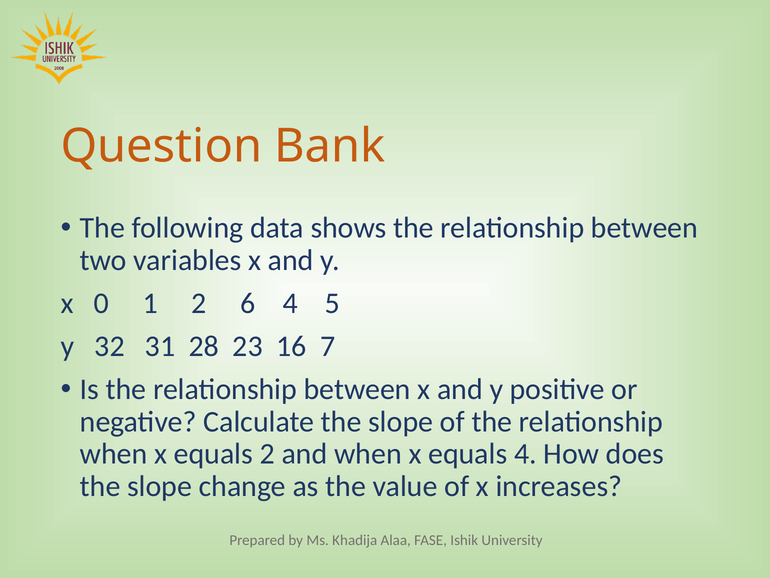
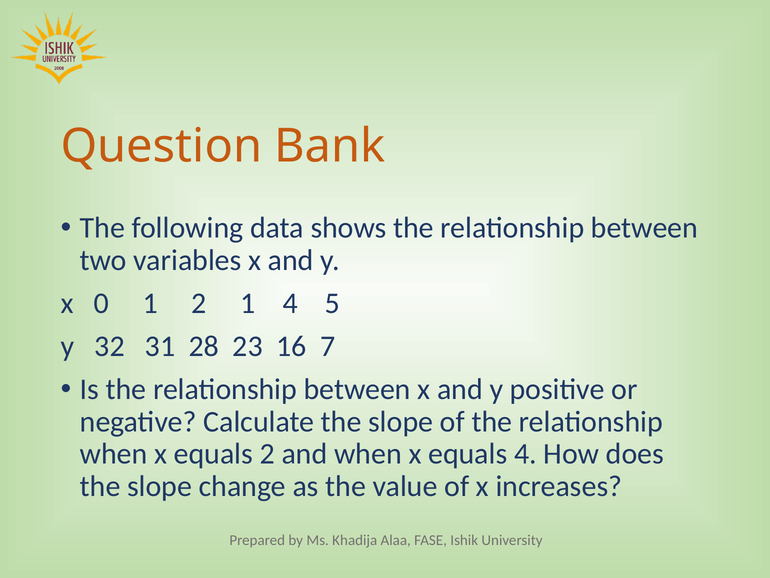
2 6: 6 -> 1
